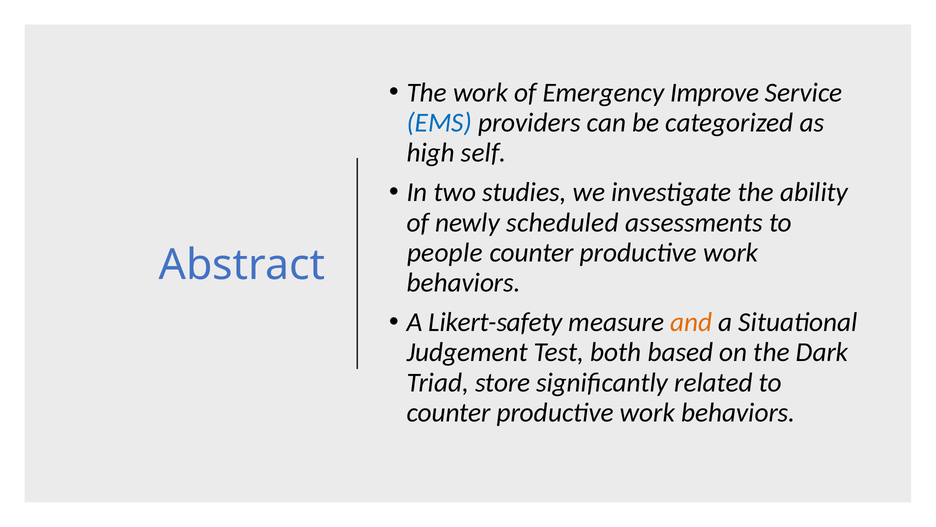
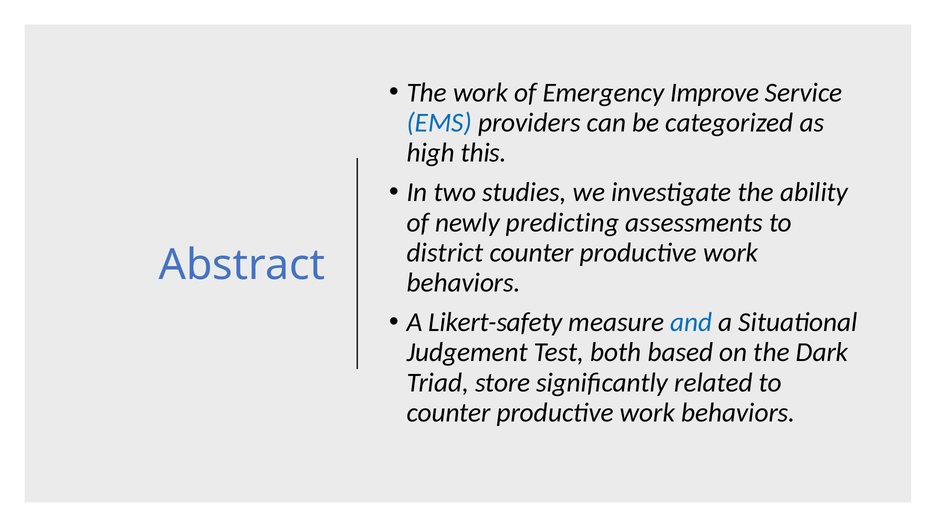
self: self -> this
scheduled: scheduled -> predicting
people: people -> district
and colour: orange -> blue
